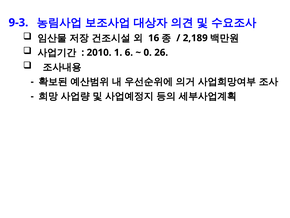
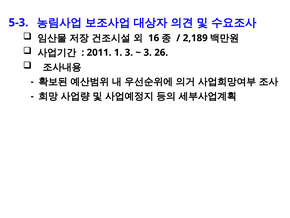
9-3: 9-3 -> 5-3
2010: 2010 -> 2011
1 6: 6 -> 3
0 at (148, 52): 0 -> 3
